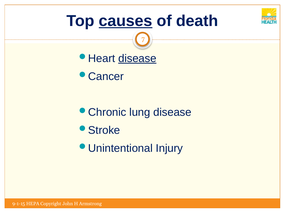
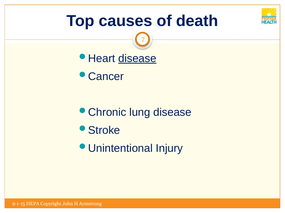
causes underline: present -> none
